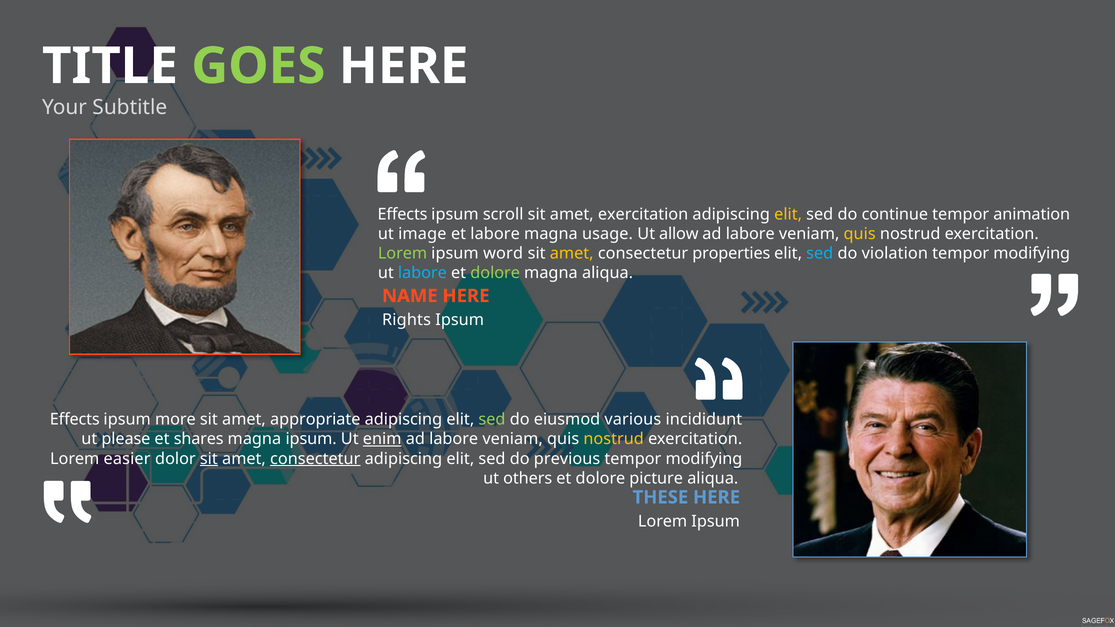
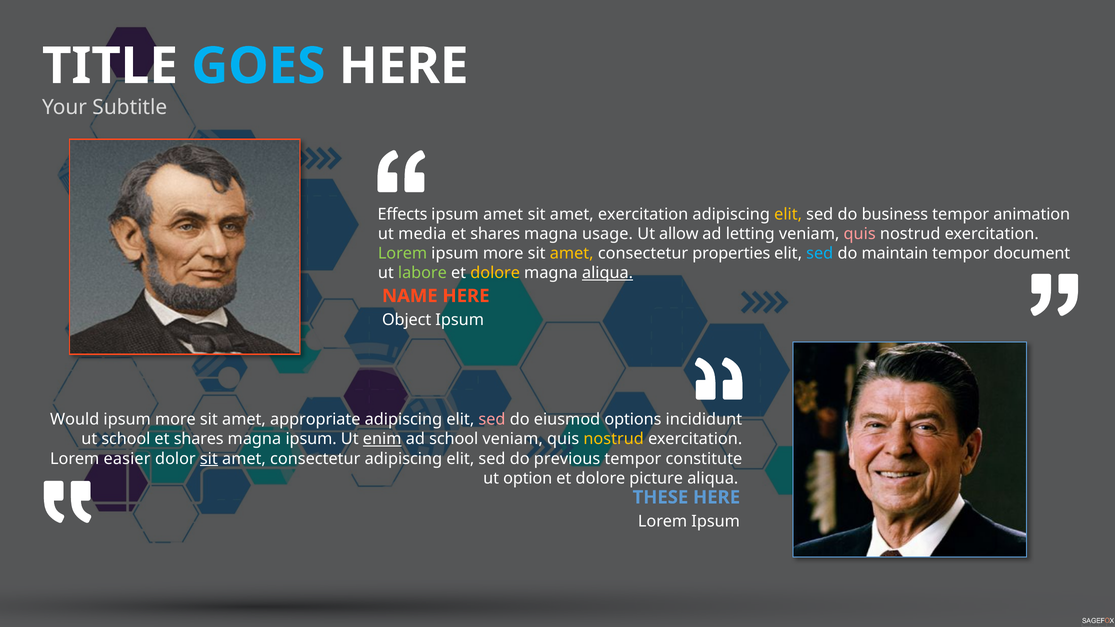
GOES colour: light green -> light blue
ipsum scroll: scroll -> amet
continue: continue -> business
image: image -> media
labore at (495, 234): labore -> shares
labore at (750, 234): labore -> letting
quis at (860, 234) colour: yellow -> pink
word at (503, 253): word -> more
violation: violation -> maintain
modifying at (1032, 253): modifying -> document
labore at (422, 273) colour: light blue -> light green
dolore at (495, 273) colour: light green -> yellow
aliqua at (608, 273) underline: none -> present
Rights: Rights -> Object
Effects at (75, 420): Effects -> Would
sed at (492, 420) colour: light green -> pink
various: various -> options
ut please: please -> school
labore at (454, 439): labore -> school
consectetur at (315, 459) underline: present -> none
modifying at (704, 459): modifying -> constitute
others: others -> option
